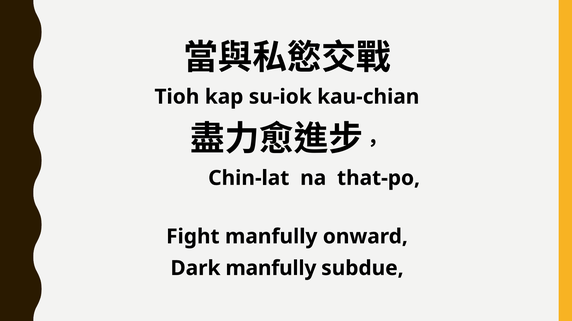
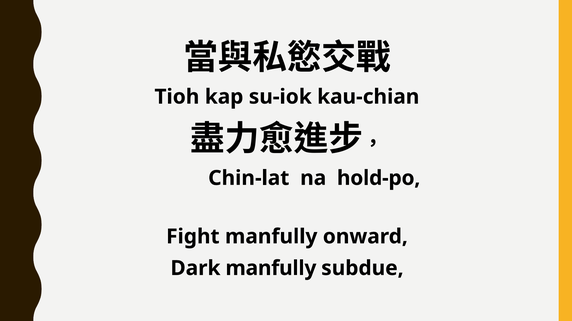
that-po: that-po -> hold-po
